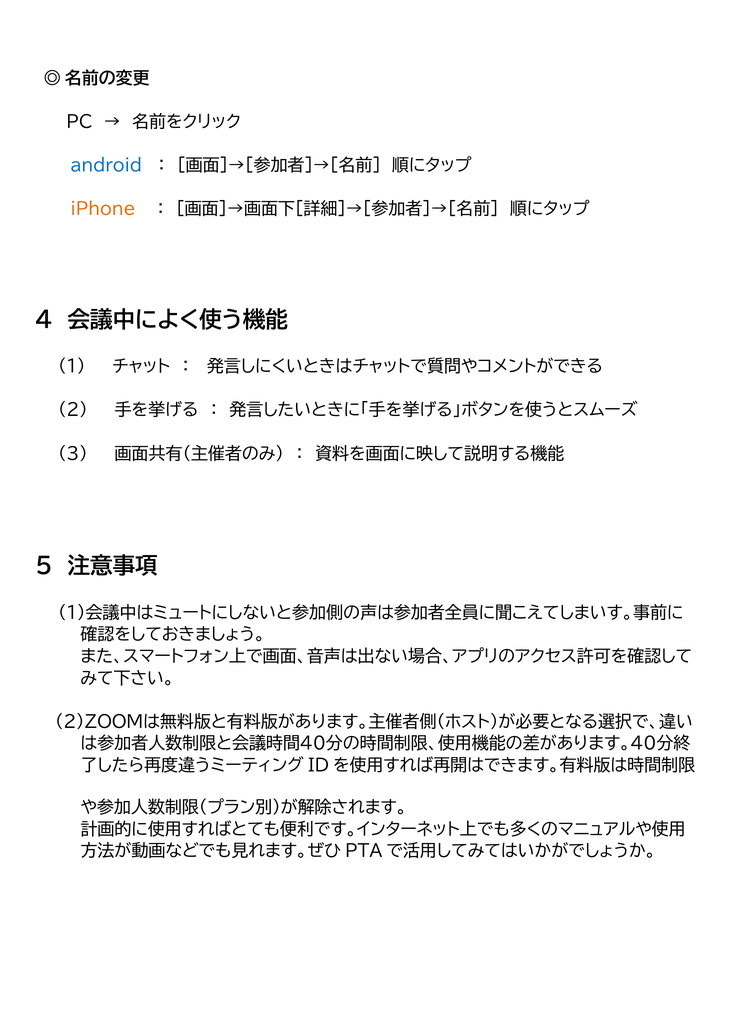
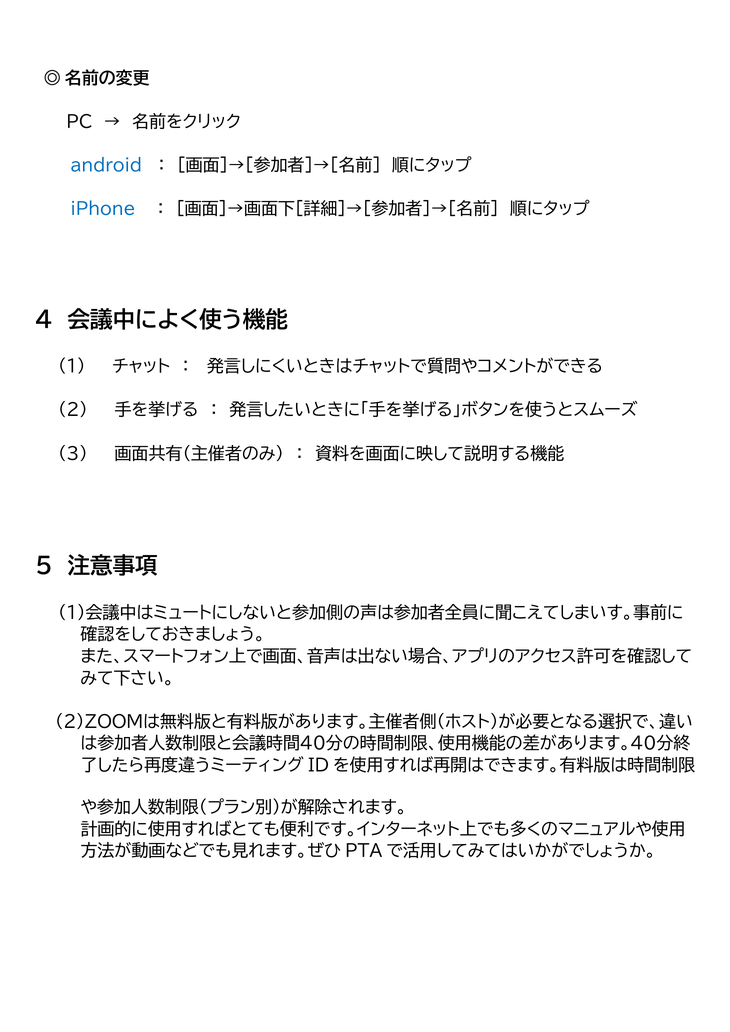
iPhone colour: orange -> blue
